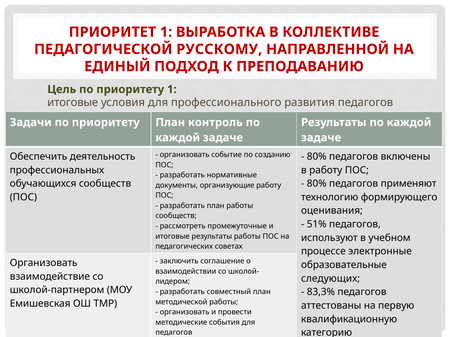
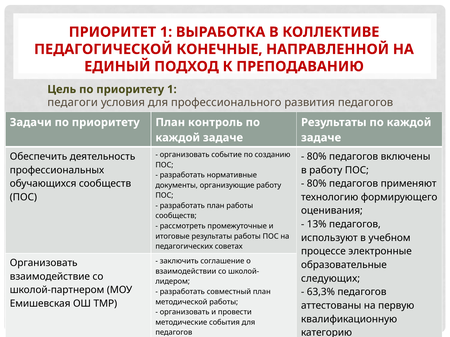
РУССКОМУ: РУССКОМУ -> КОНЕЧНЫЕ
итоговые at (73, 103): итоговые -> педагоги
51%: 51% -> 13%
83,3%: 83,3% -> 63,3%
